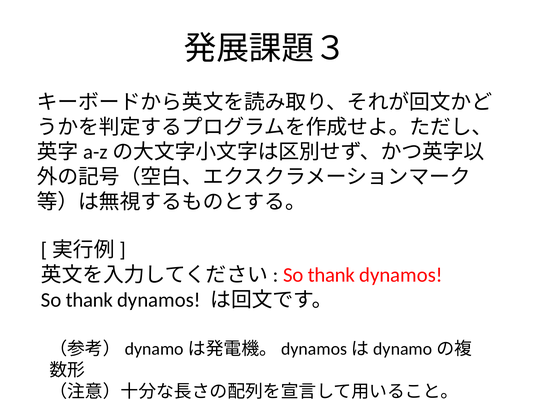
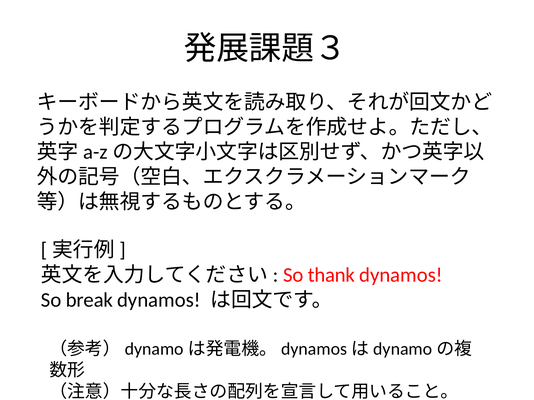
thank at (89, 300): thank -> break
